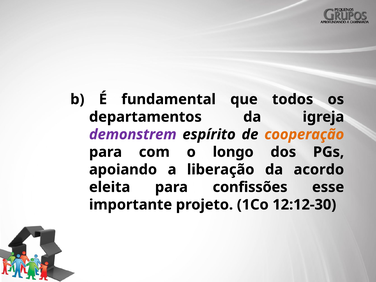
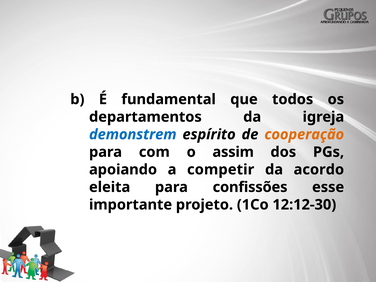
demonstrem colour: purple -> blue
longo: longo -> assim
liberação: liberação -> competir
